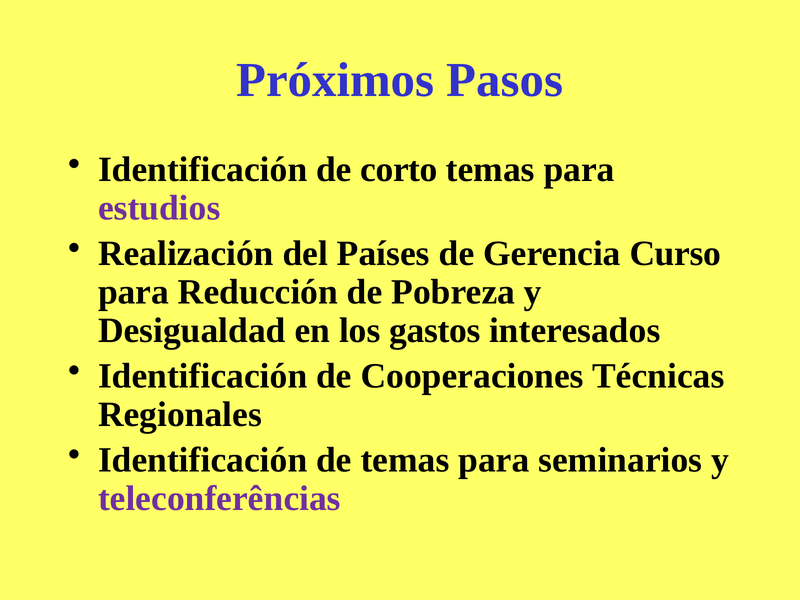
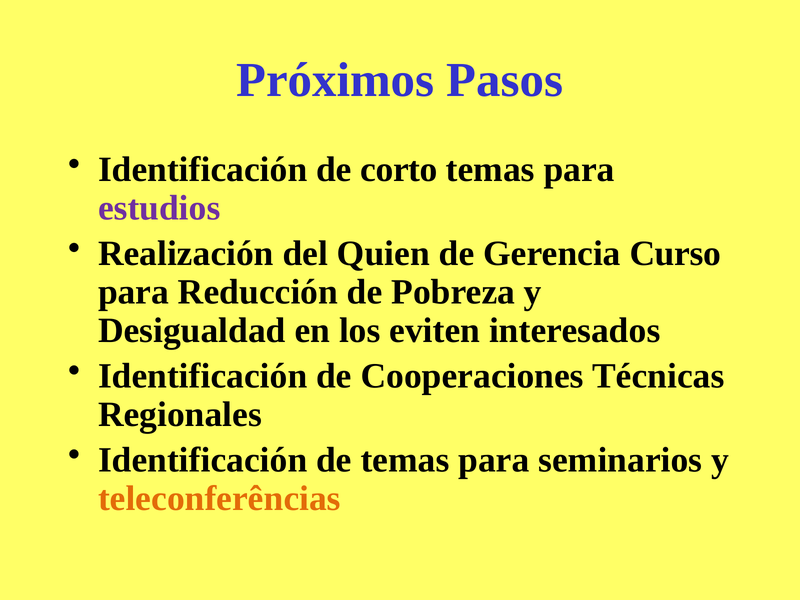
Países: Países -> Quien
gastos: gastos -> eviten
teleconferências colour: purple -> orange
